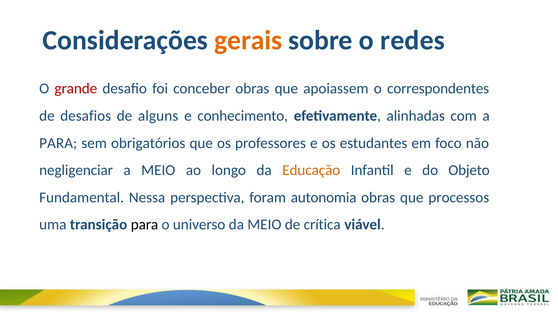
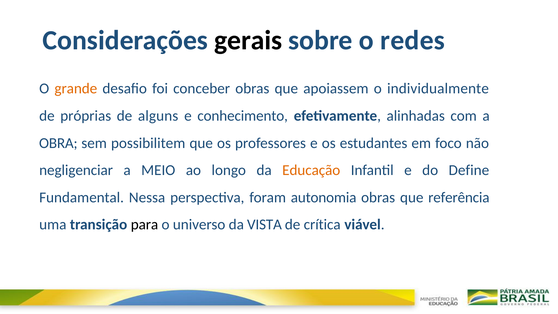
gerais colour: orange -> black
grande colour: red -> orange
correspondentes: correspondentes -> individualmente
desafios: desafios -> próprias
PARA at (58, 143): PARA -> OBRA
obrigatórios: obrigatórios -> possibilitem
Objeto: Objeto -> Define
processos: processos -> referência
da MEIO: MEIO -> VISTA
